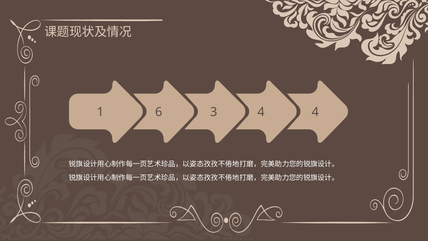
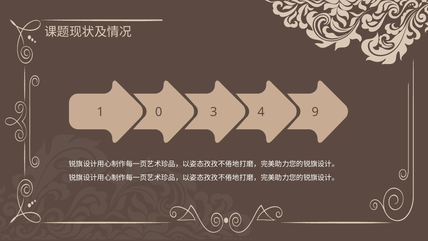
6: 6 -> 0
4 4: 4 -> 9
